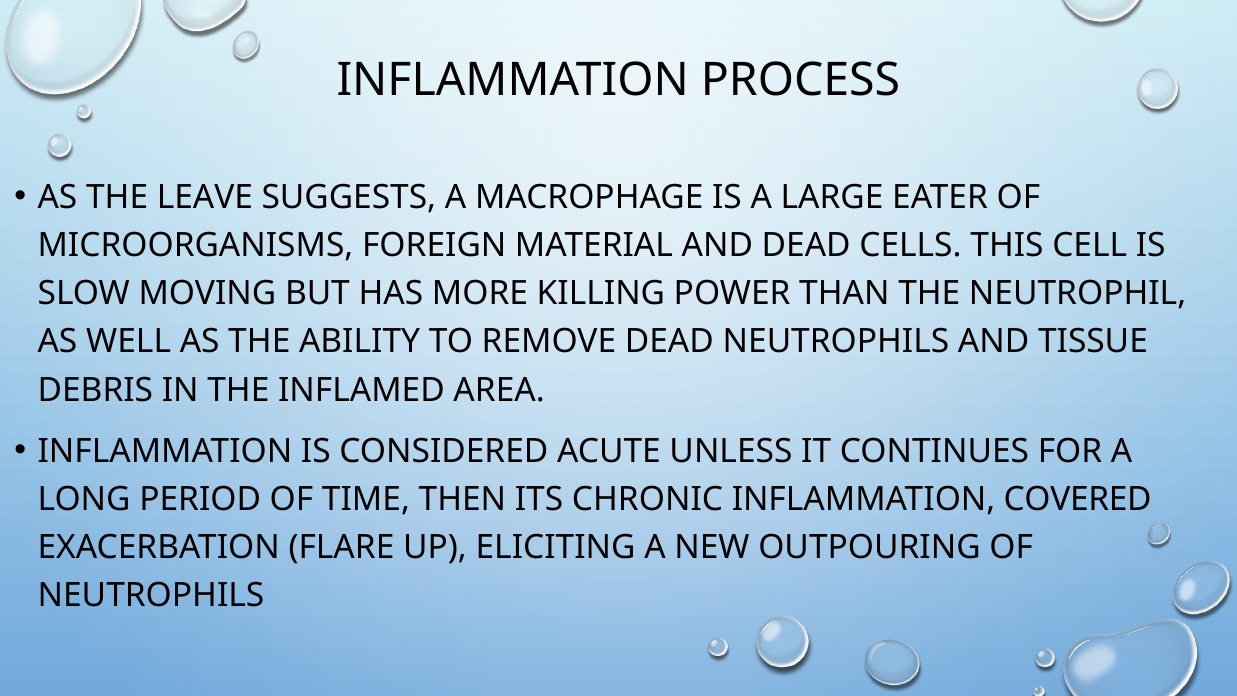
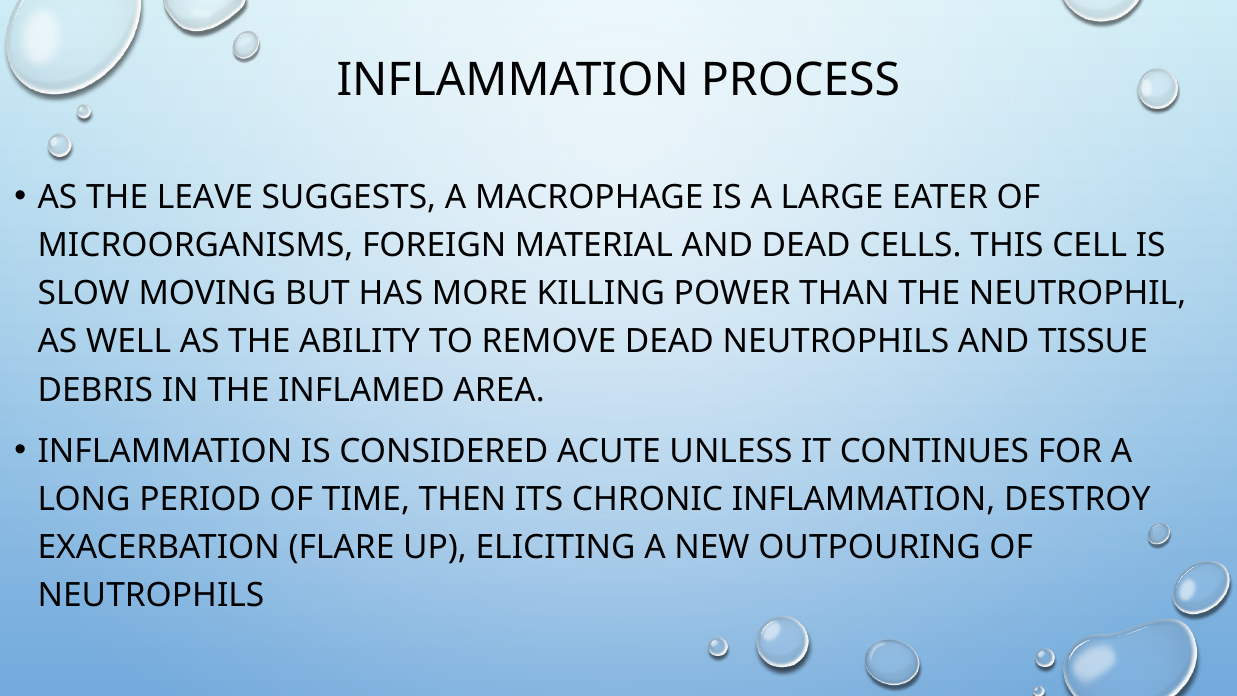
COVERED: COVERED -> DESTROY
